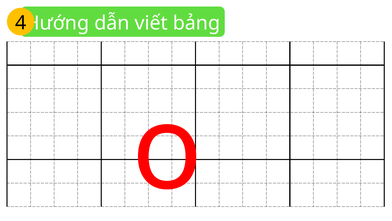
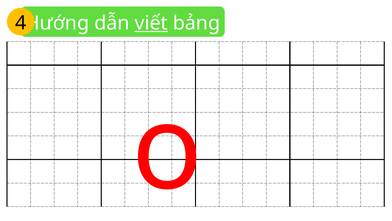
viết underline: none -> present
